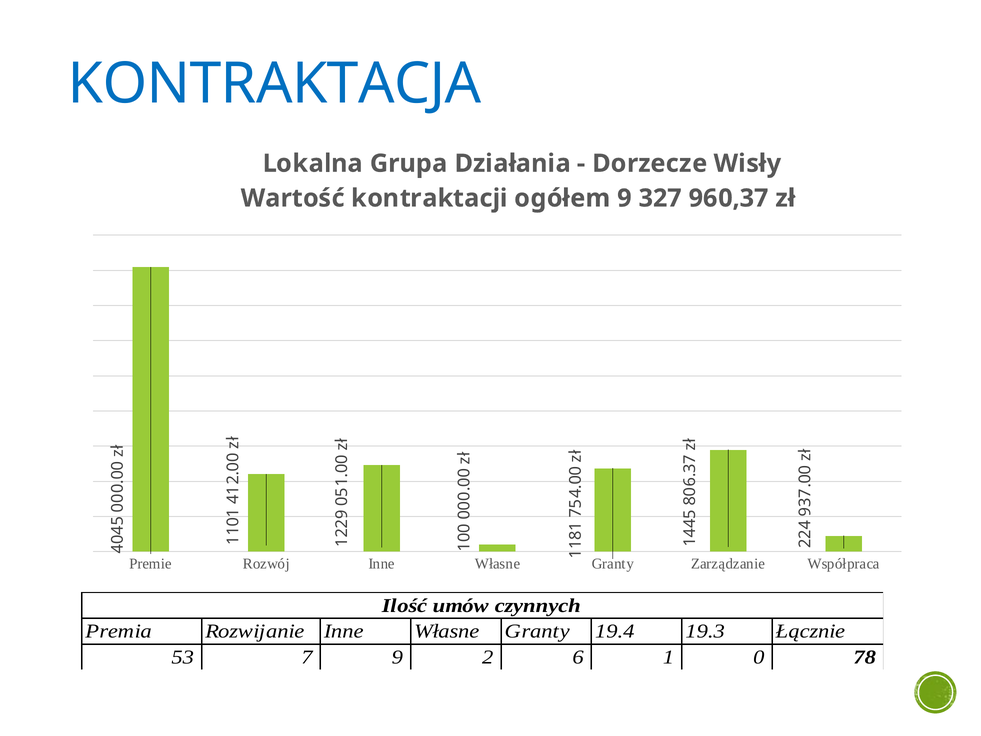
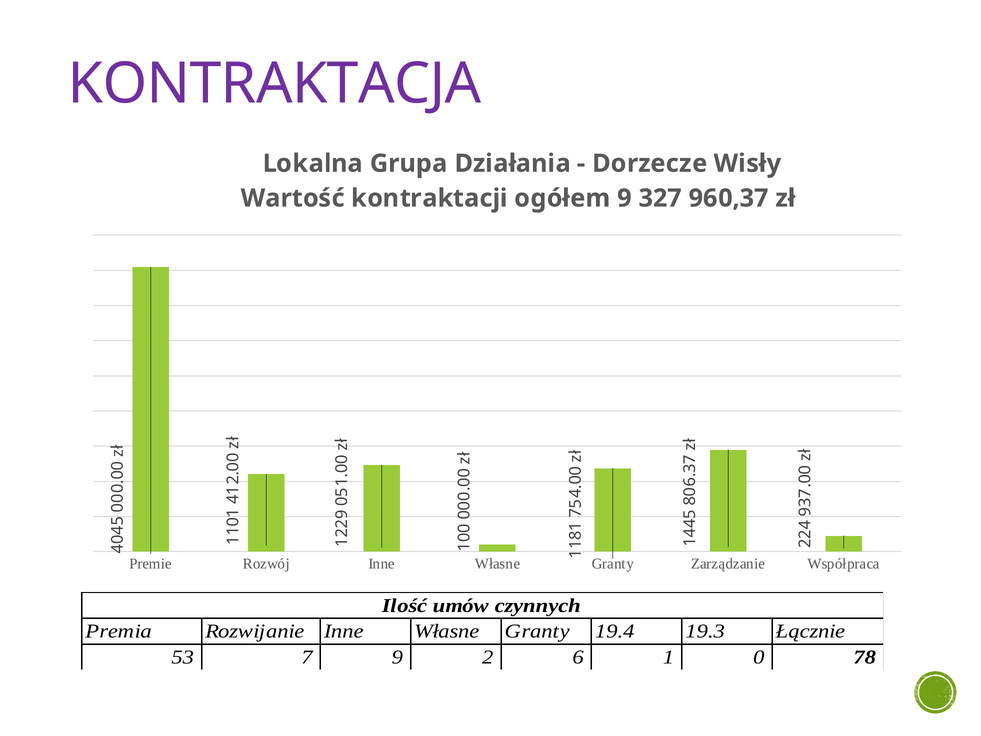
KONTRAKTACJA colour: blue -> purple
